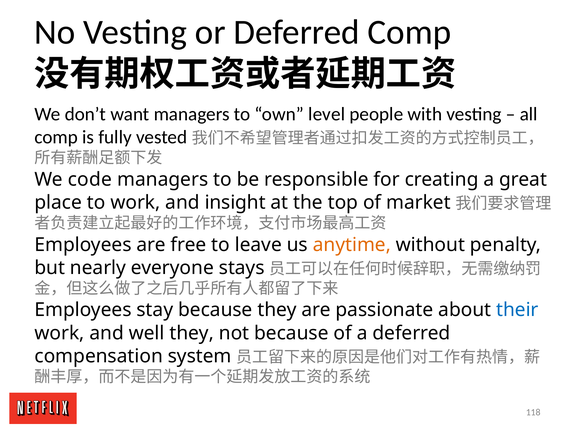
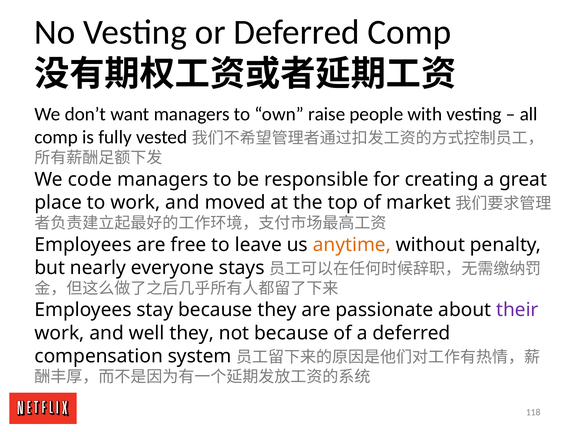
level: level -> raise
insight: insight -> moved
their colour: blue -> purple
